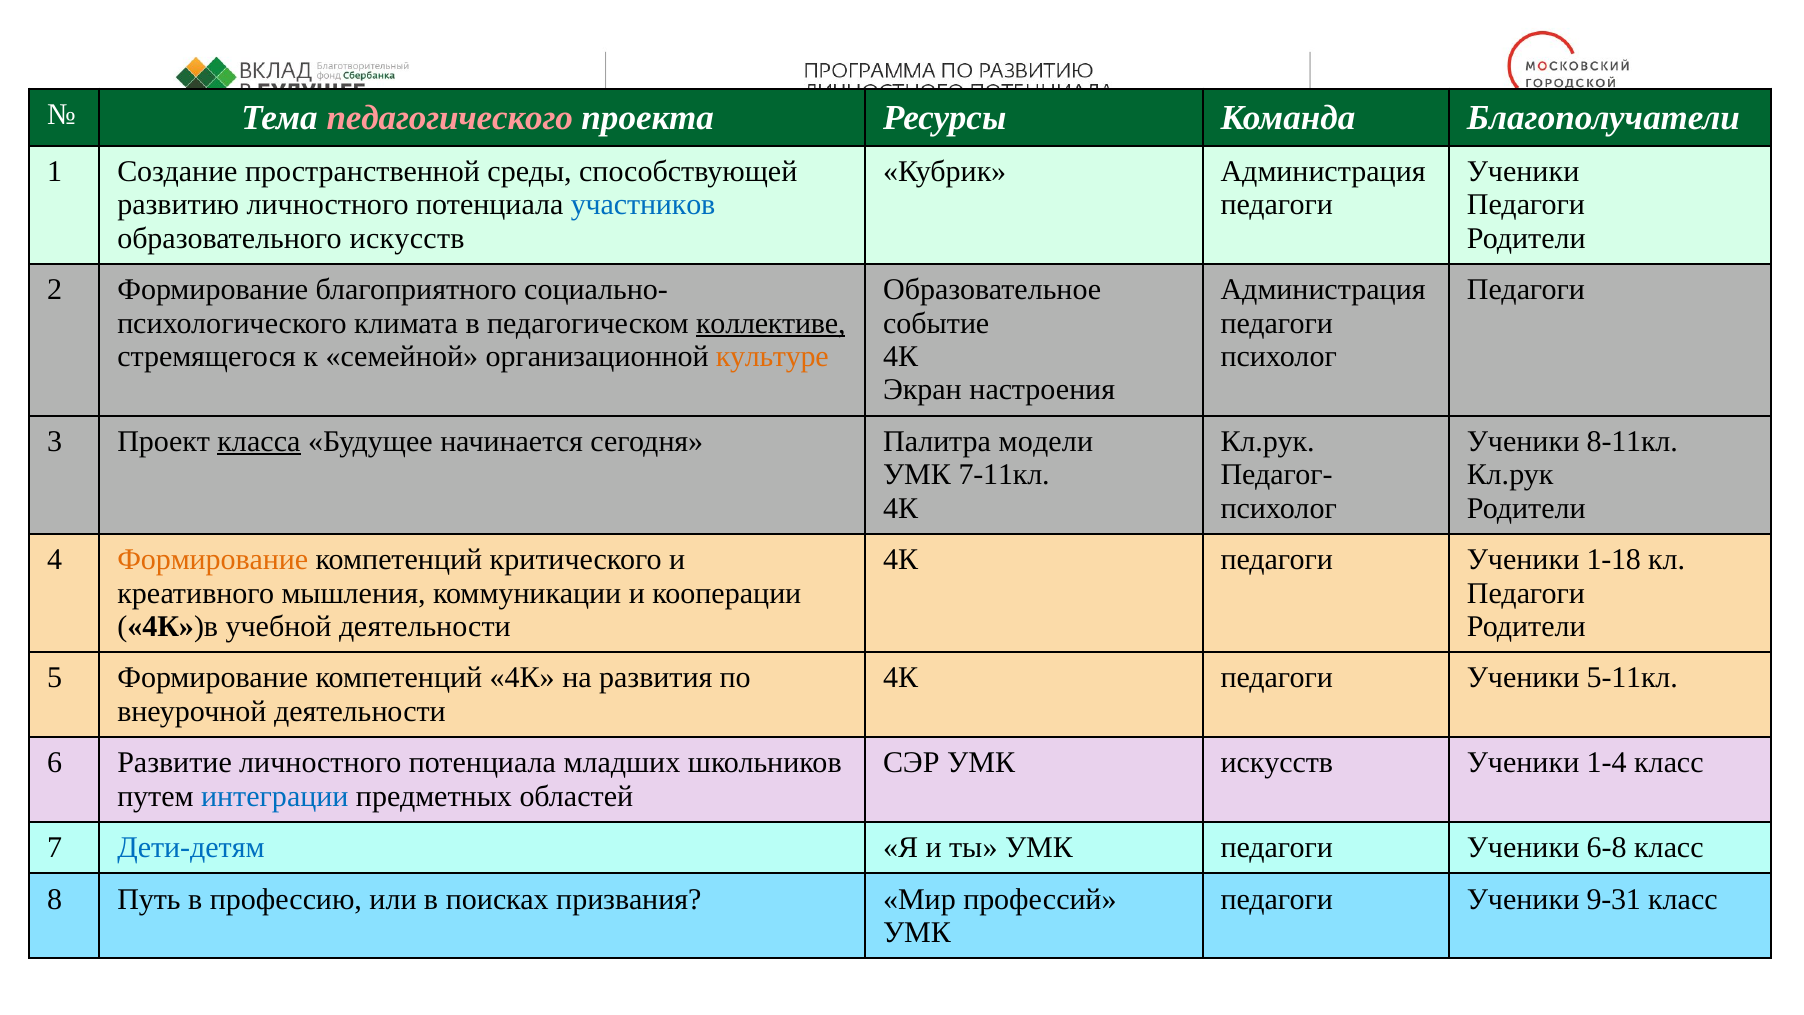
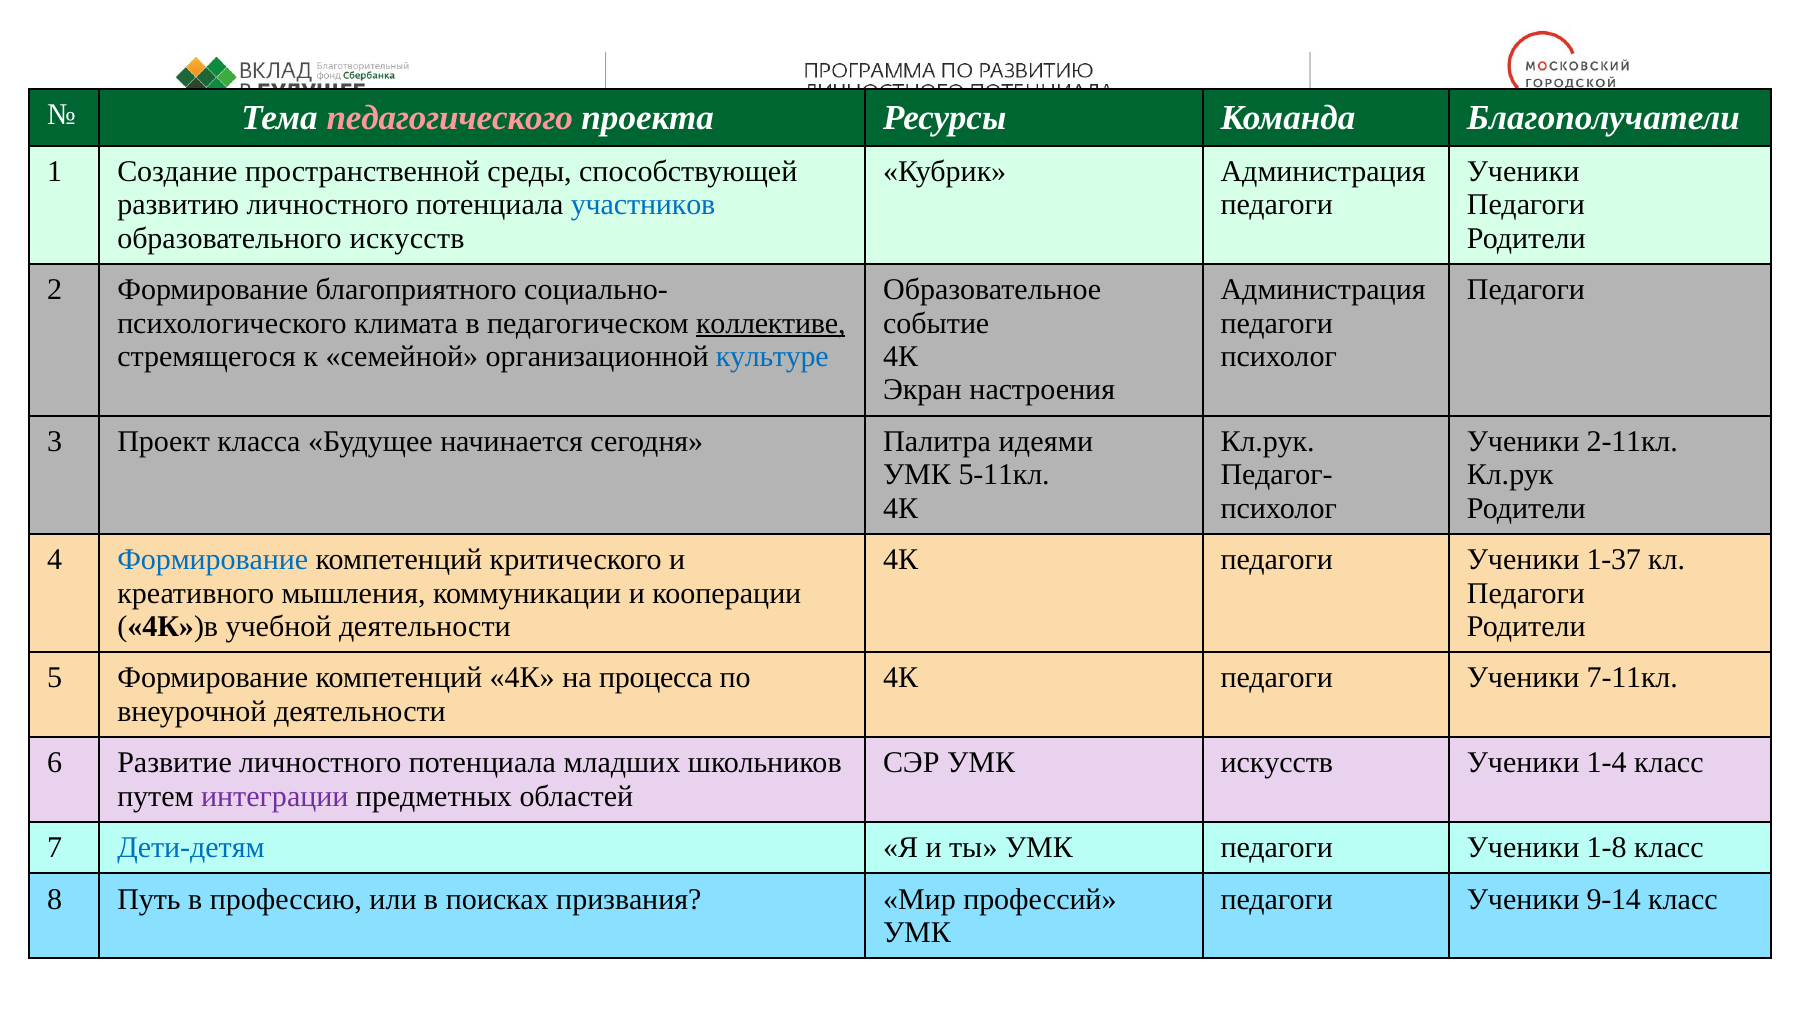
культуре colour: orange -> blue
класса underline: present -> none
модели: модели -> идеями
8-11кл: 8-11кл -> 2-11кл
7-11кл: 7-11кл -> 5-11кл
Формирование at (213, 560) colour: orange -> blue
1-18: 1-18 -> 1-37
развития: развития -> процесса
5-11кл: 5-11кл -> 7-11кл
интеграции colour: blue -> purple
6-8: 6-8 -> 1-8
9-31: 9-31 -> 9-14
